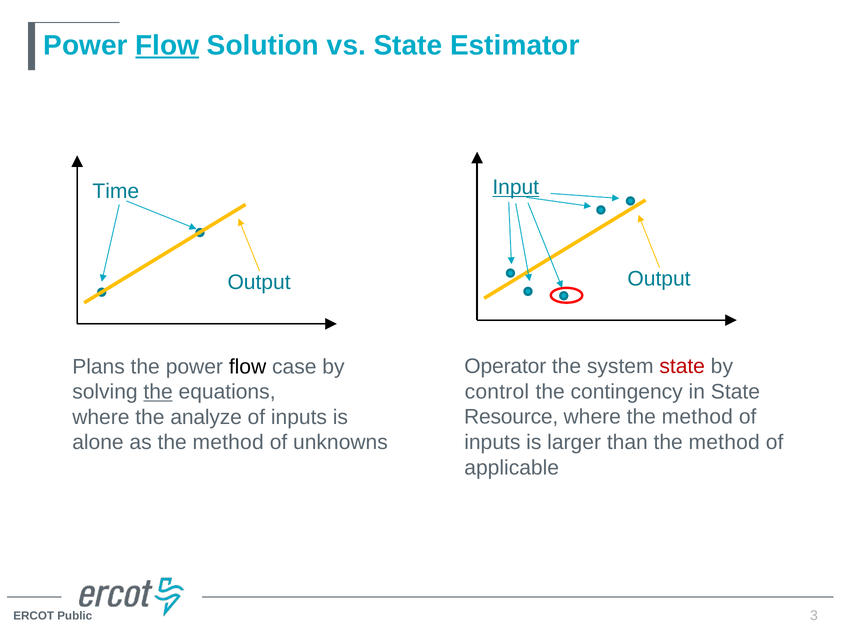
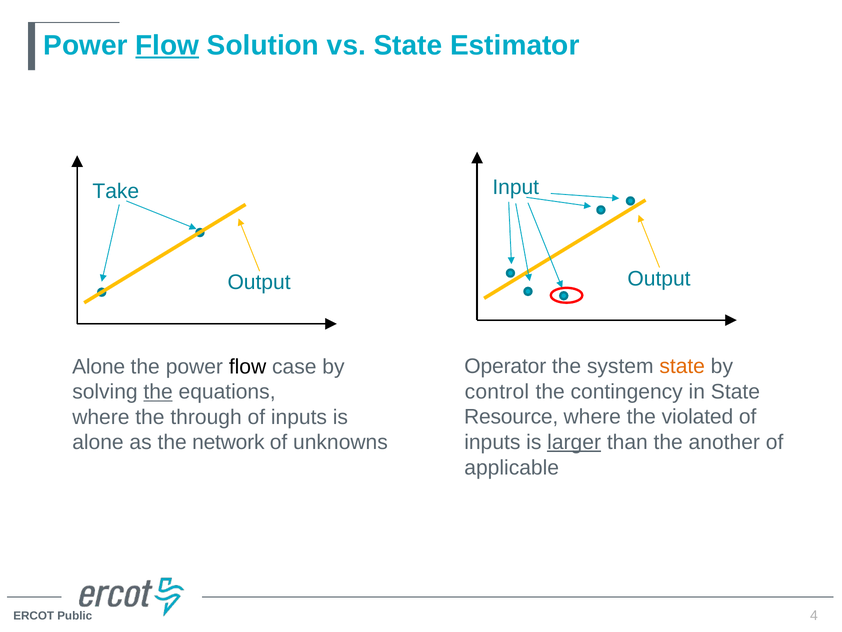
Input underline: present -> none
Time: Time -> Take
state at (682, 366) colour: red -> orange
Plans at (99, 366): Plans -> Alone
where the method: method -> violated
analyze: analyze -> through
larger underline: none -> present
than the method: method -> another
as the method: method -> network
3: 3 -> 4
